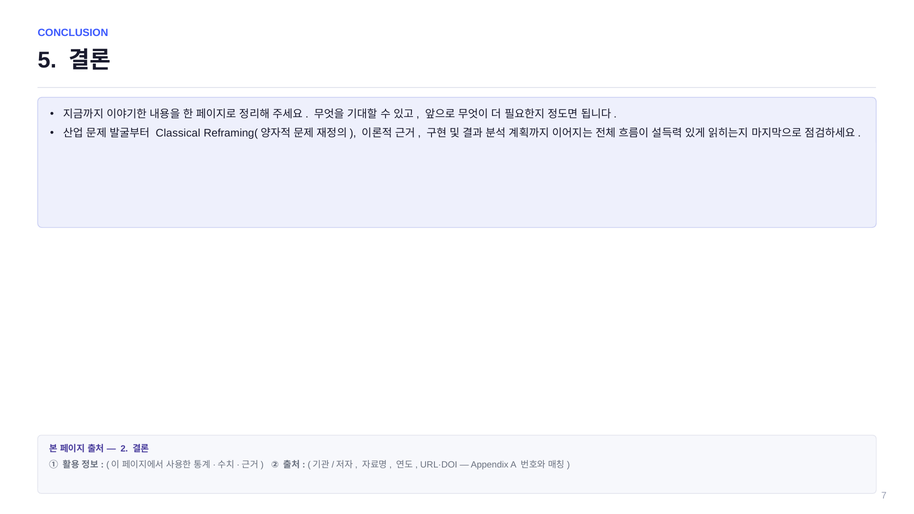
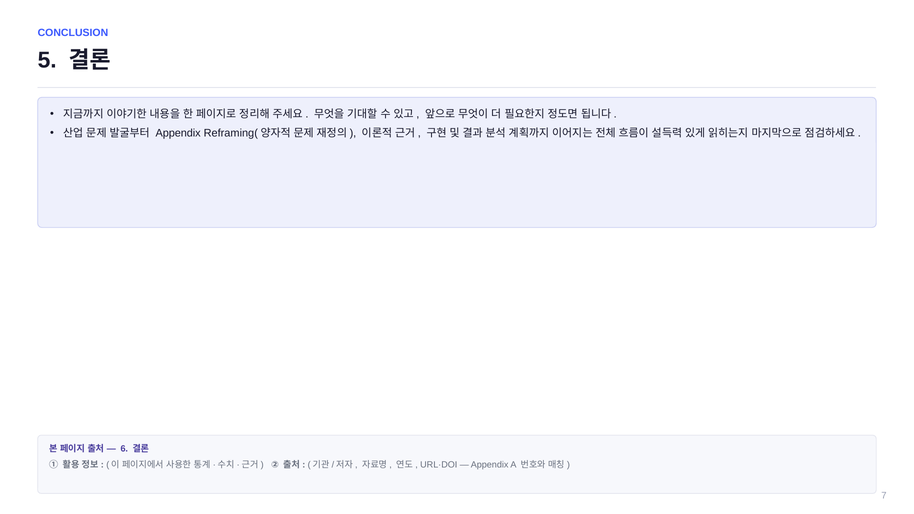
Classical at (178, 133): Classical -> Appendix
2: 2 -> 6
